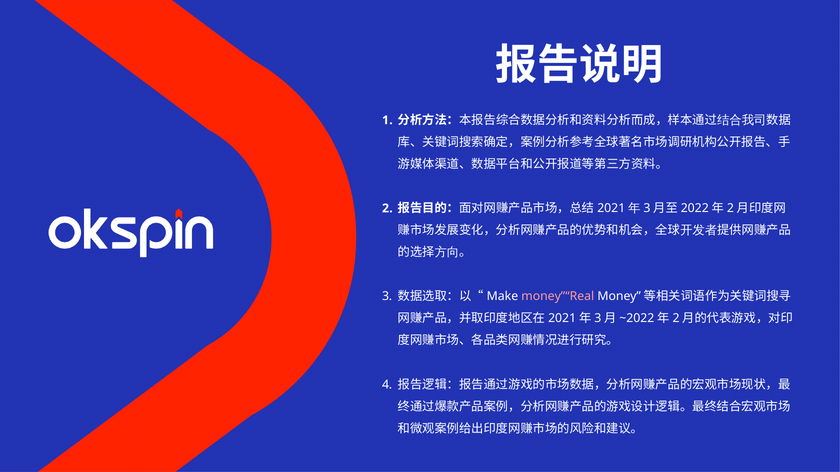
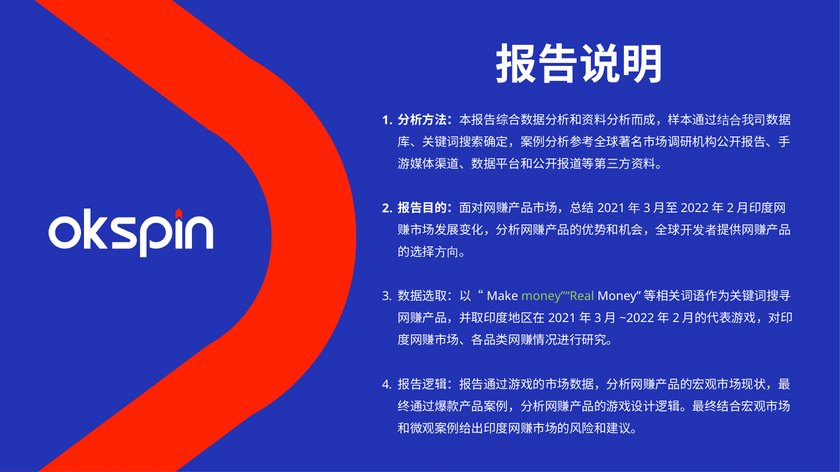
money”“Real colour: pink -> light green
